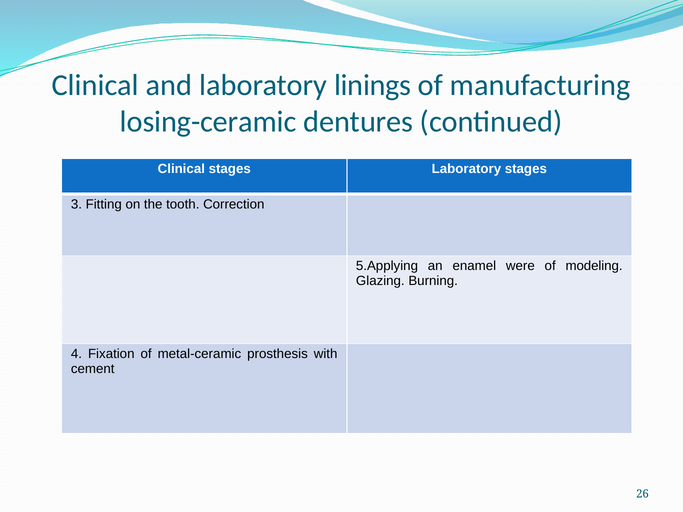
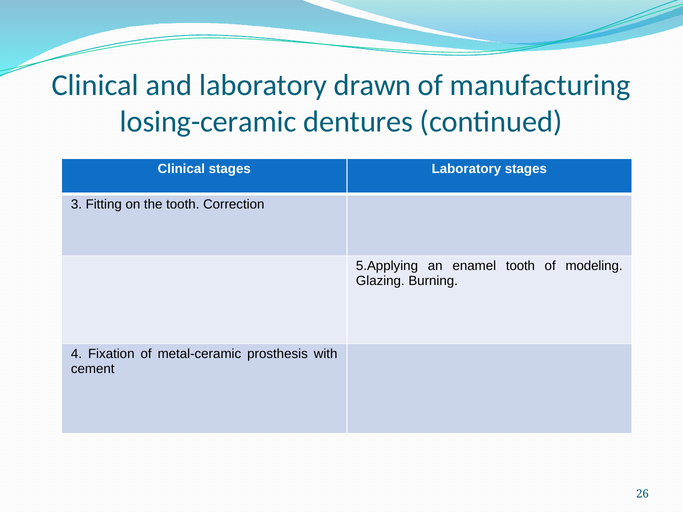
linings: linings -> drawn
enamel were: were -> tooth
